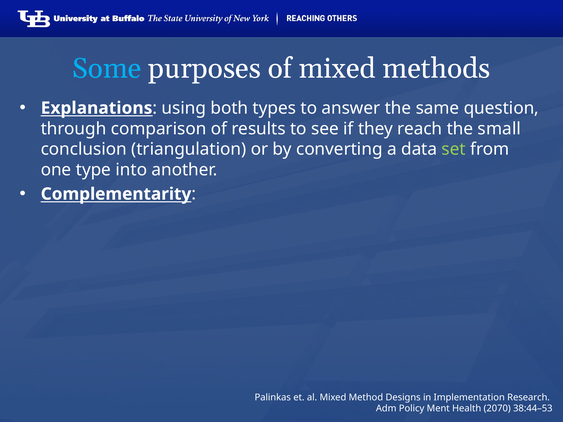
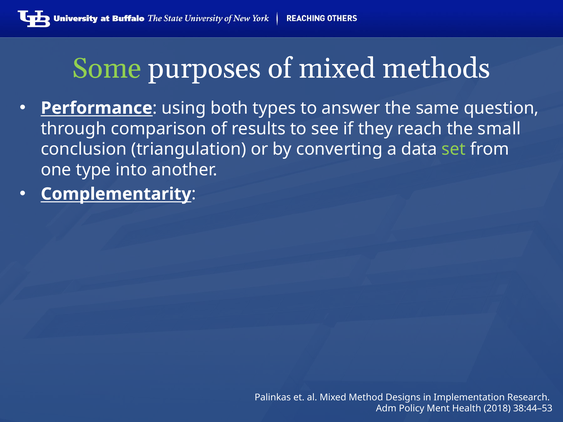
Some colour: light blue -> light green
Explanations: Explanations -> Performance
2070: 2070 -> 2018
